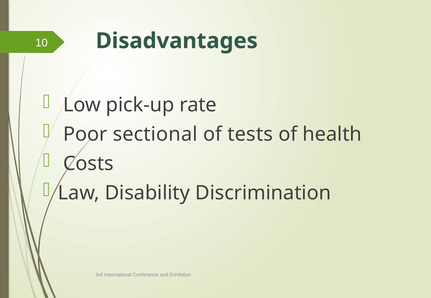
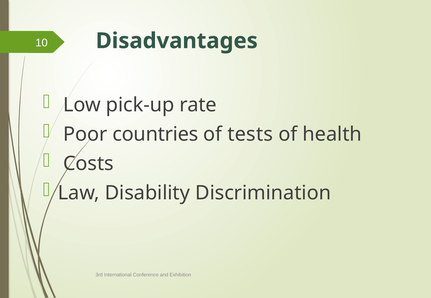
sectional: sectional -> countries
